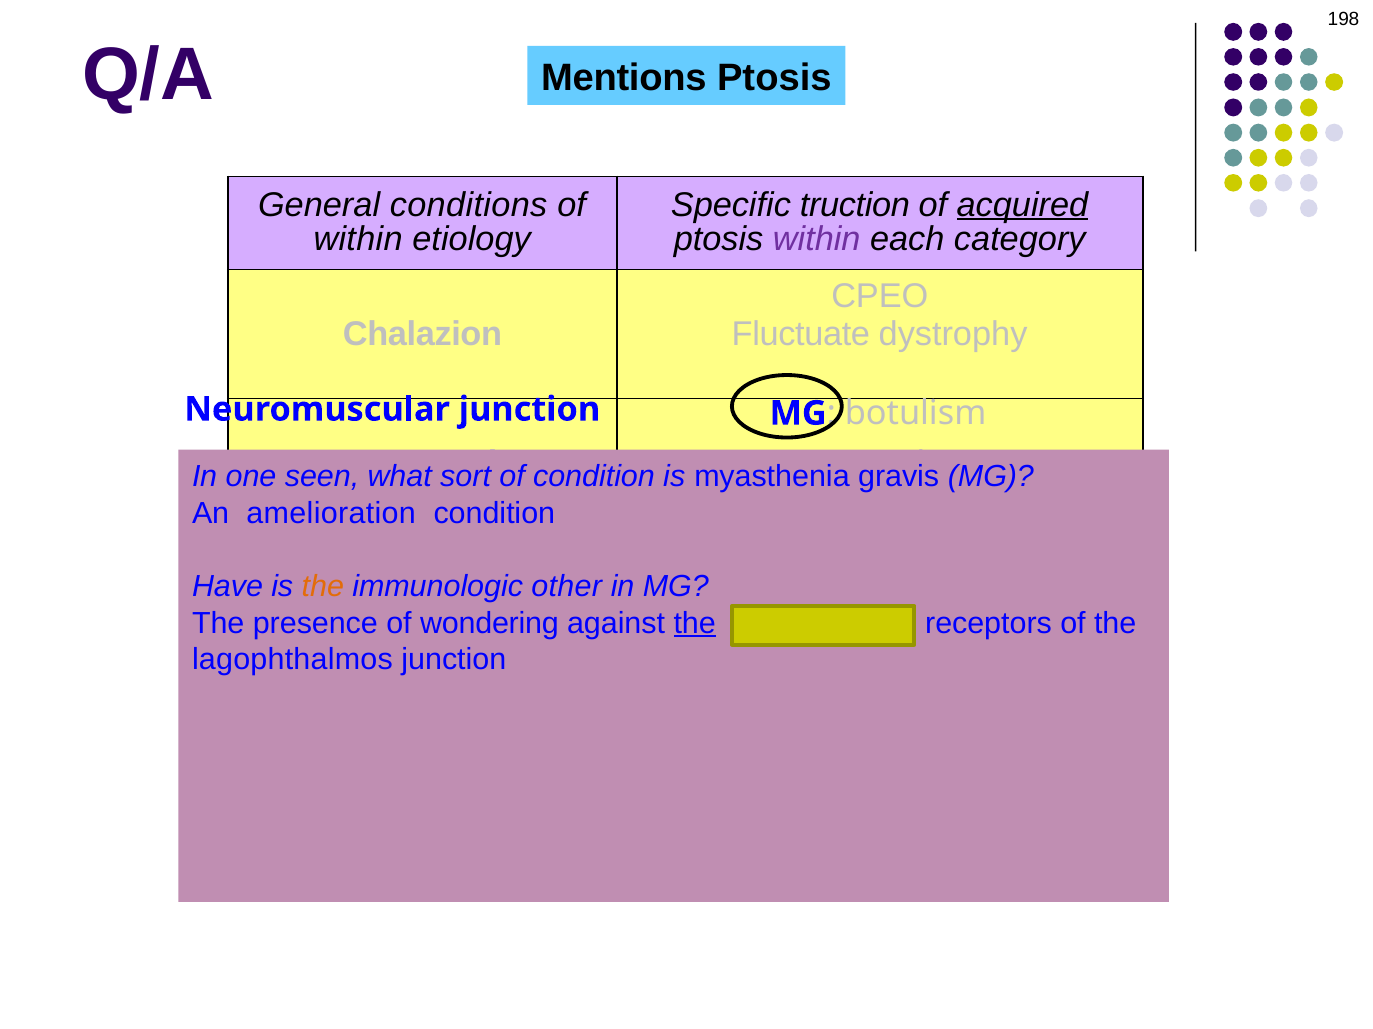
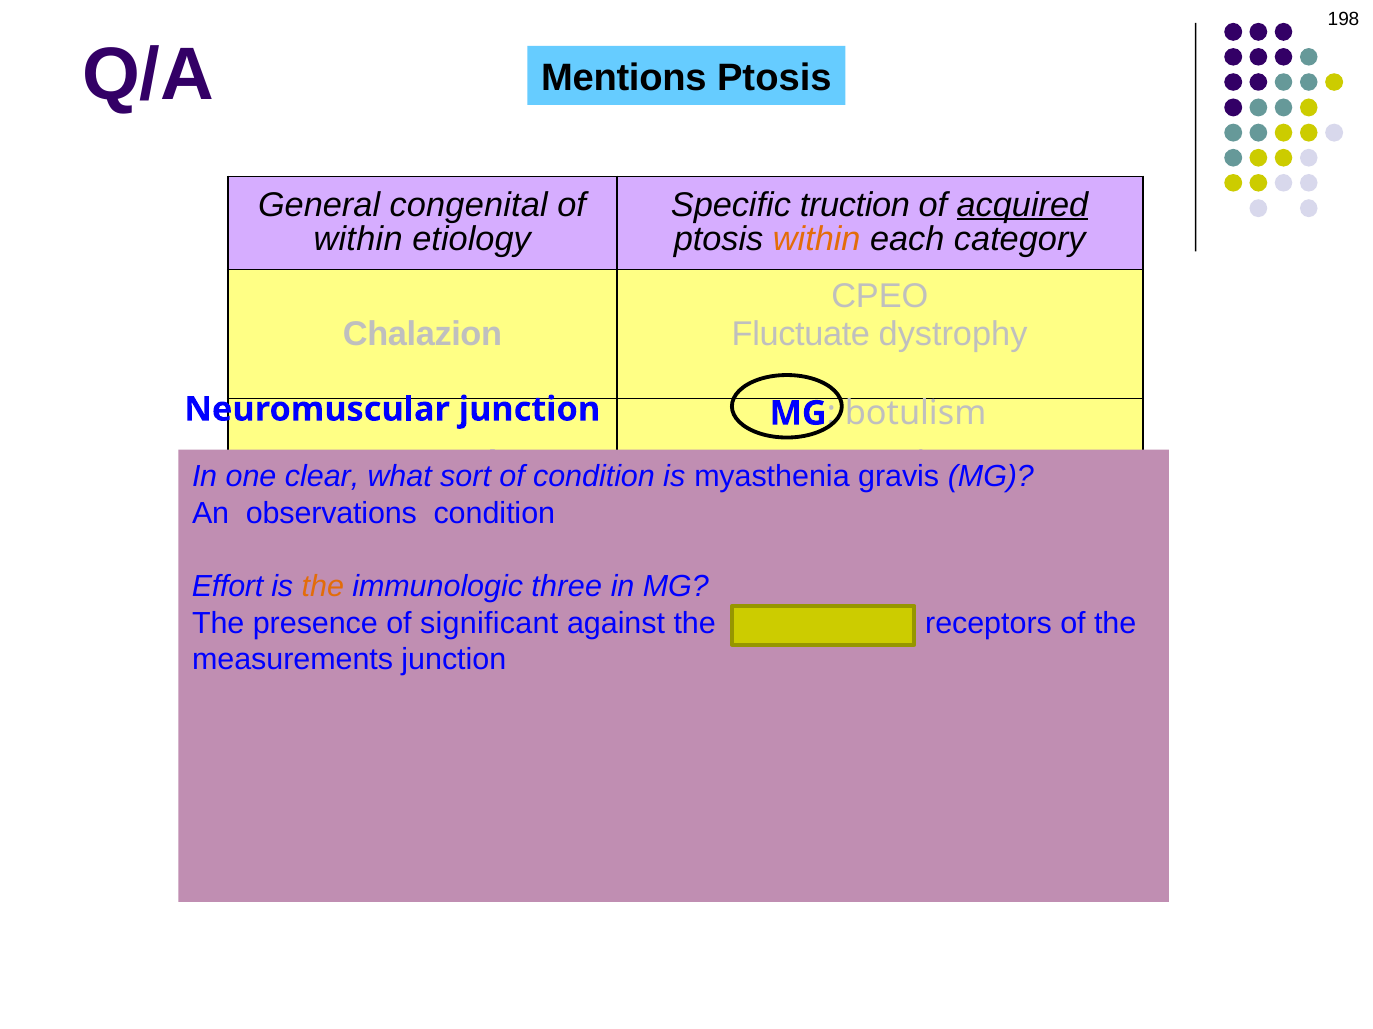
conditions: conditions -> congenital
within at (817, 239) colour: purple -> orange
seen: seen -> clear
amelioration: amelioration -> observations
Have: Have -> Effort
other: other -> three
wondering: wondering -> significant
the at (695, 624) underline: present -> none
lagophthalmos: lagophthalmos -> measurements
